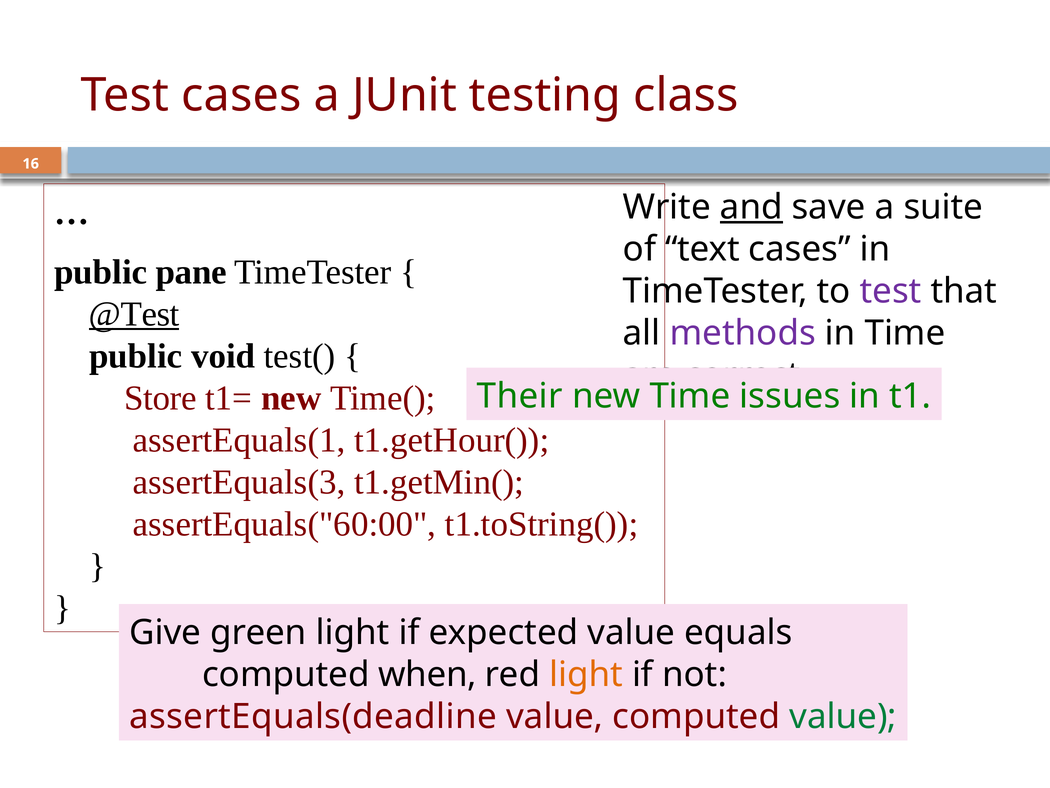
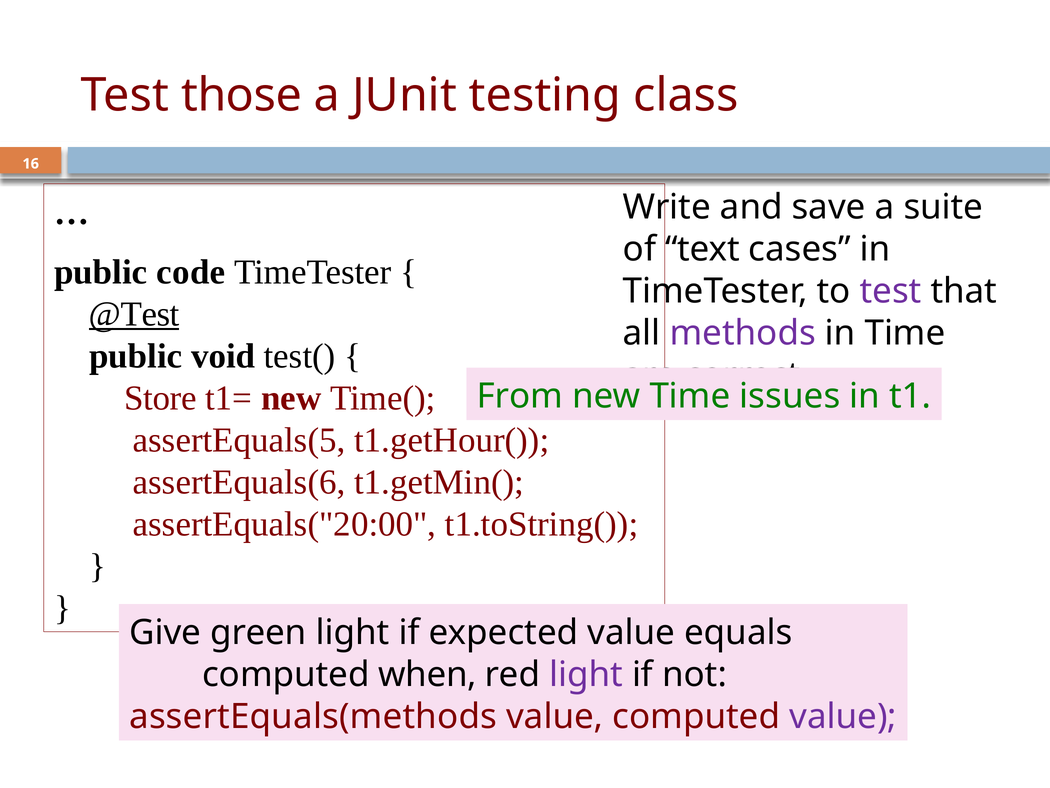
Test cases: cases -> those
and underline: present -> none
pane: pane -> code
Their: Their -> From
assertEquals(1: assertEquals(1 -> assertEquals(5
assertEquals(3: assertEquals(3 -> assertEquals(6
assertEquals("60:00: assertEquals("60:00 -> assertEquals("20:00
light at (586, 674) colour: orange -> purple
assertEquals(deadline: assertEquals(deadline -> assertEquals(methods
value at (843, 716) colour: green -> purple
